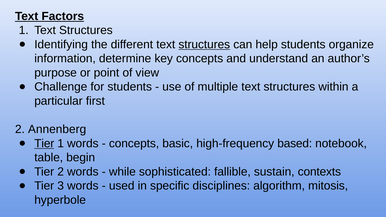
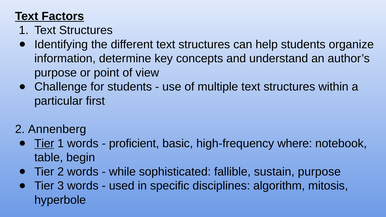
structures at (204, 44) underline: present -> none
concepts at (134, 144): concepts -> proficient
based: based -> where
sustain contexts: contexts -> purpose
